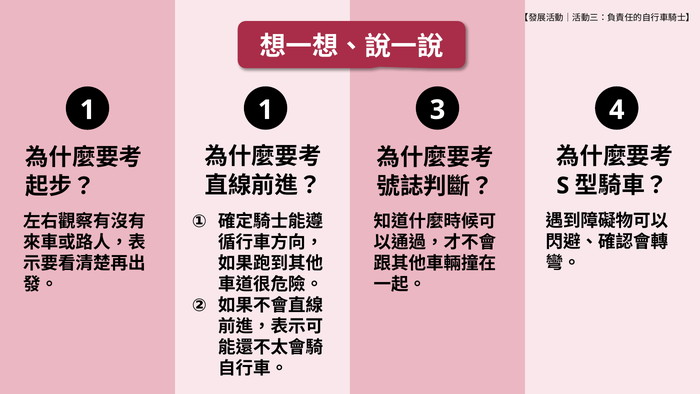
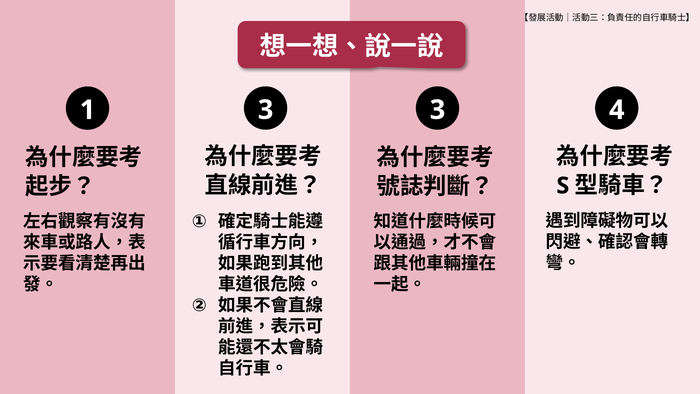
1 1: 1 -> 3
